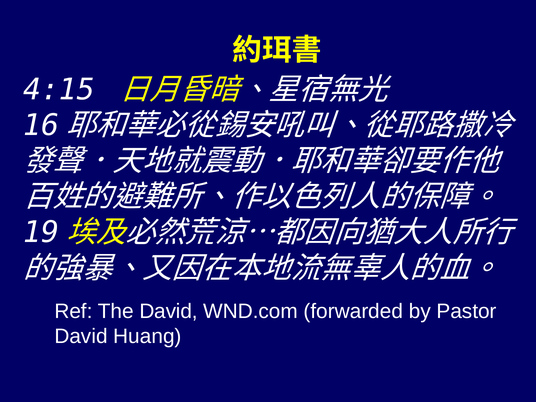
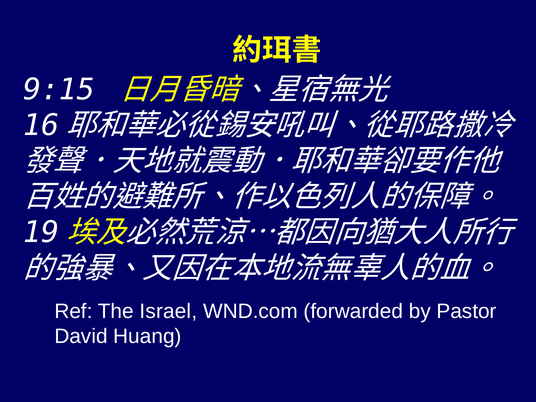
4:15: 4:15 -> 9:15
The David: David -> Israel
